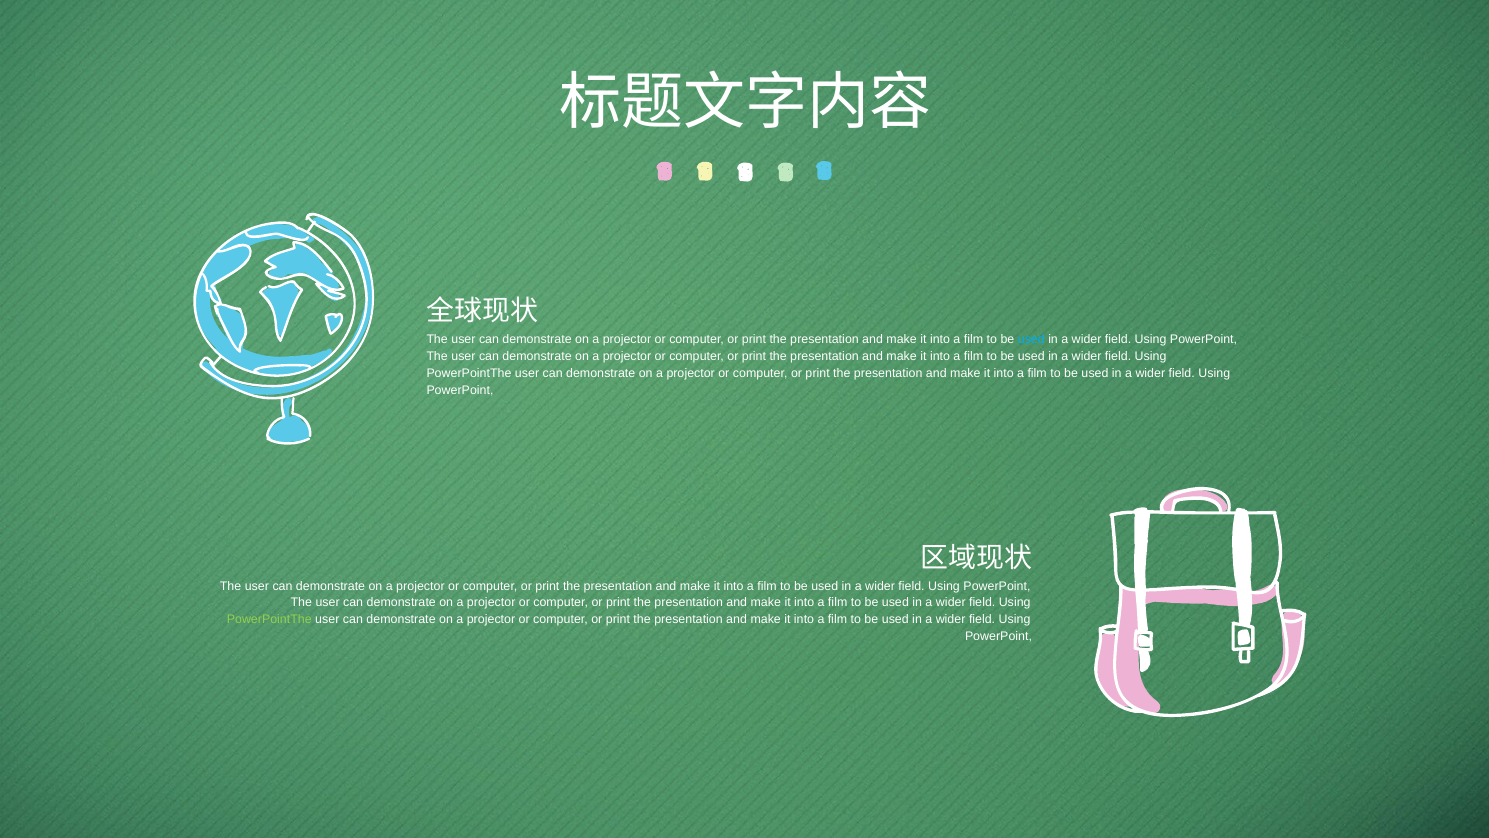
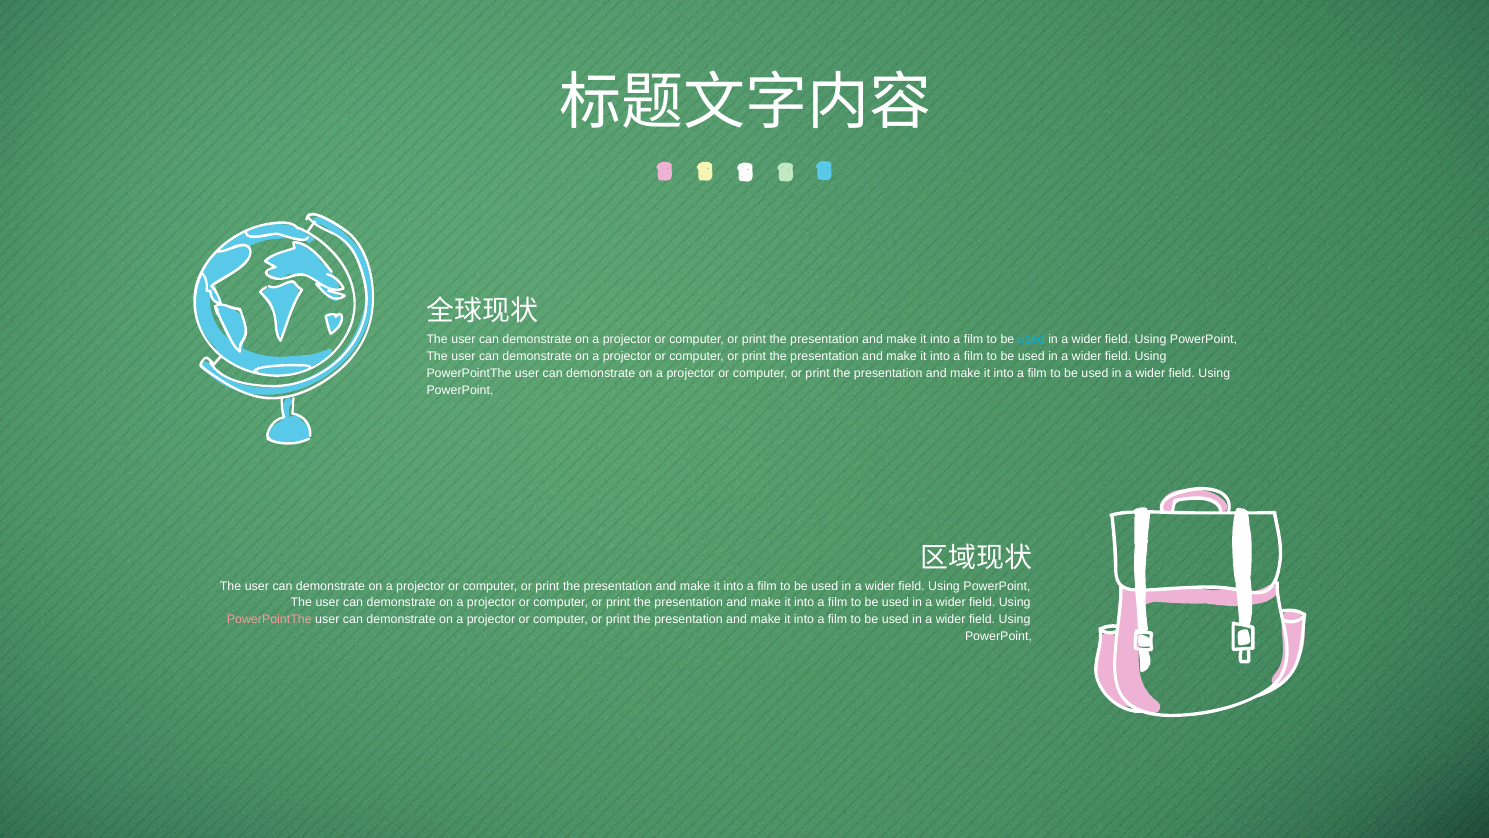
PowerPointThe at (269, 619) colour: light green -> pink
